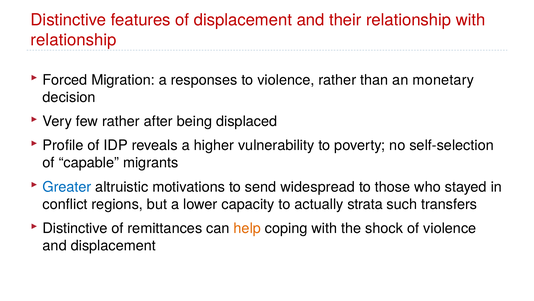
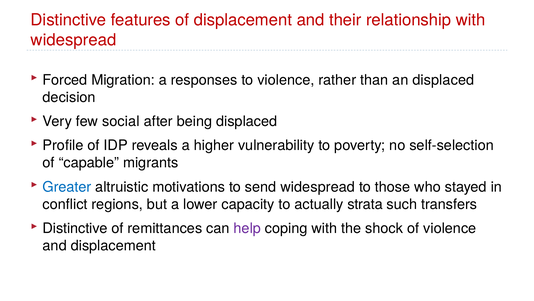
relationship at (74, 40): relationship -> widespread
an monetary: monetary -> displaced
few rather: rather -> social
help colour: orange -> purple
